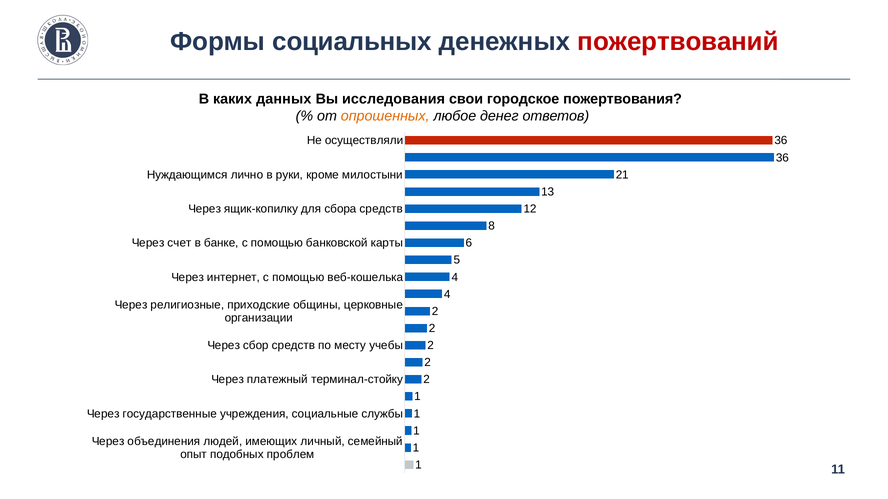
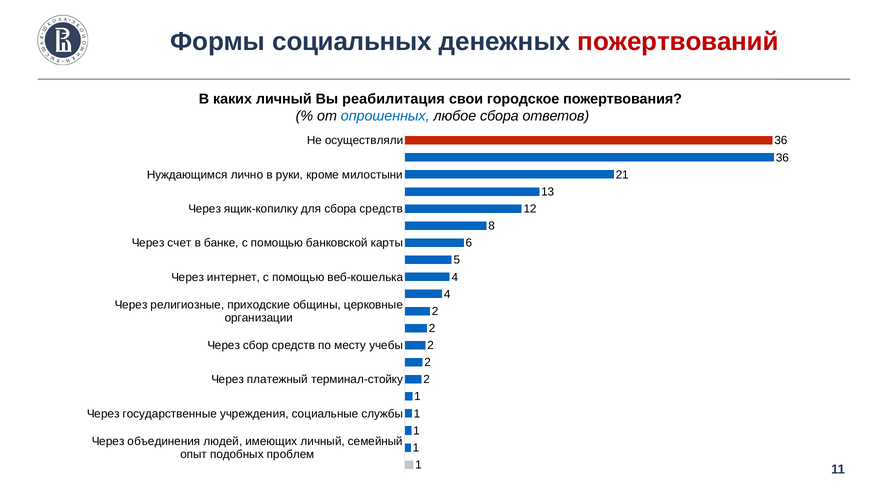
каких данных: данных -> личный
исследования: исследования -> реабилитация
опрошенных colour: orange -> blue
любое денег: денег -> сбора
